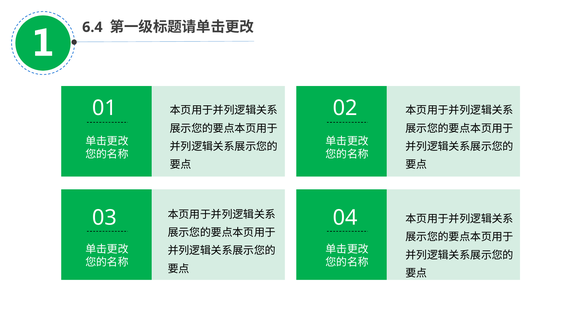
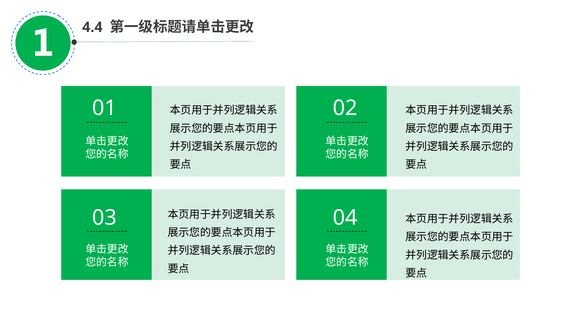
6.4: 6.4 -> 4.4
